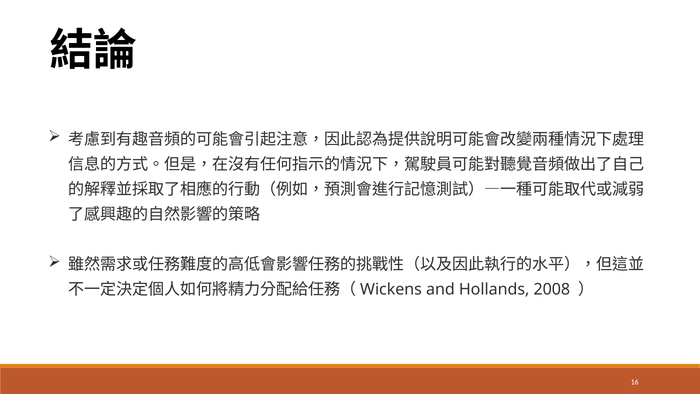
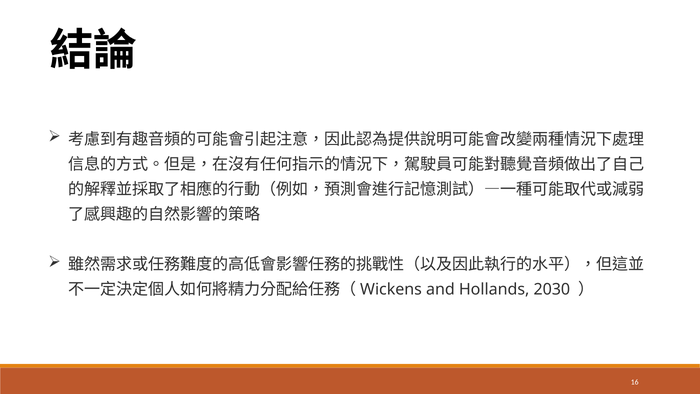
2008: 2008 -> 2030
